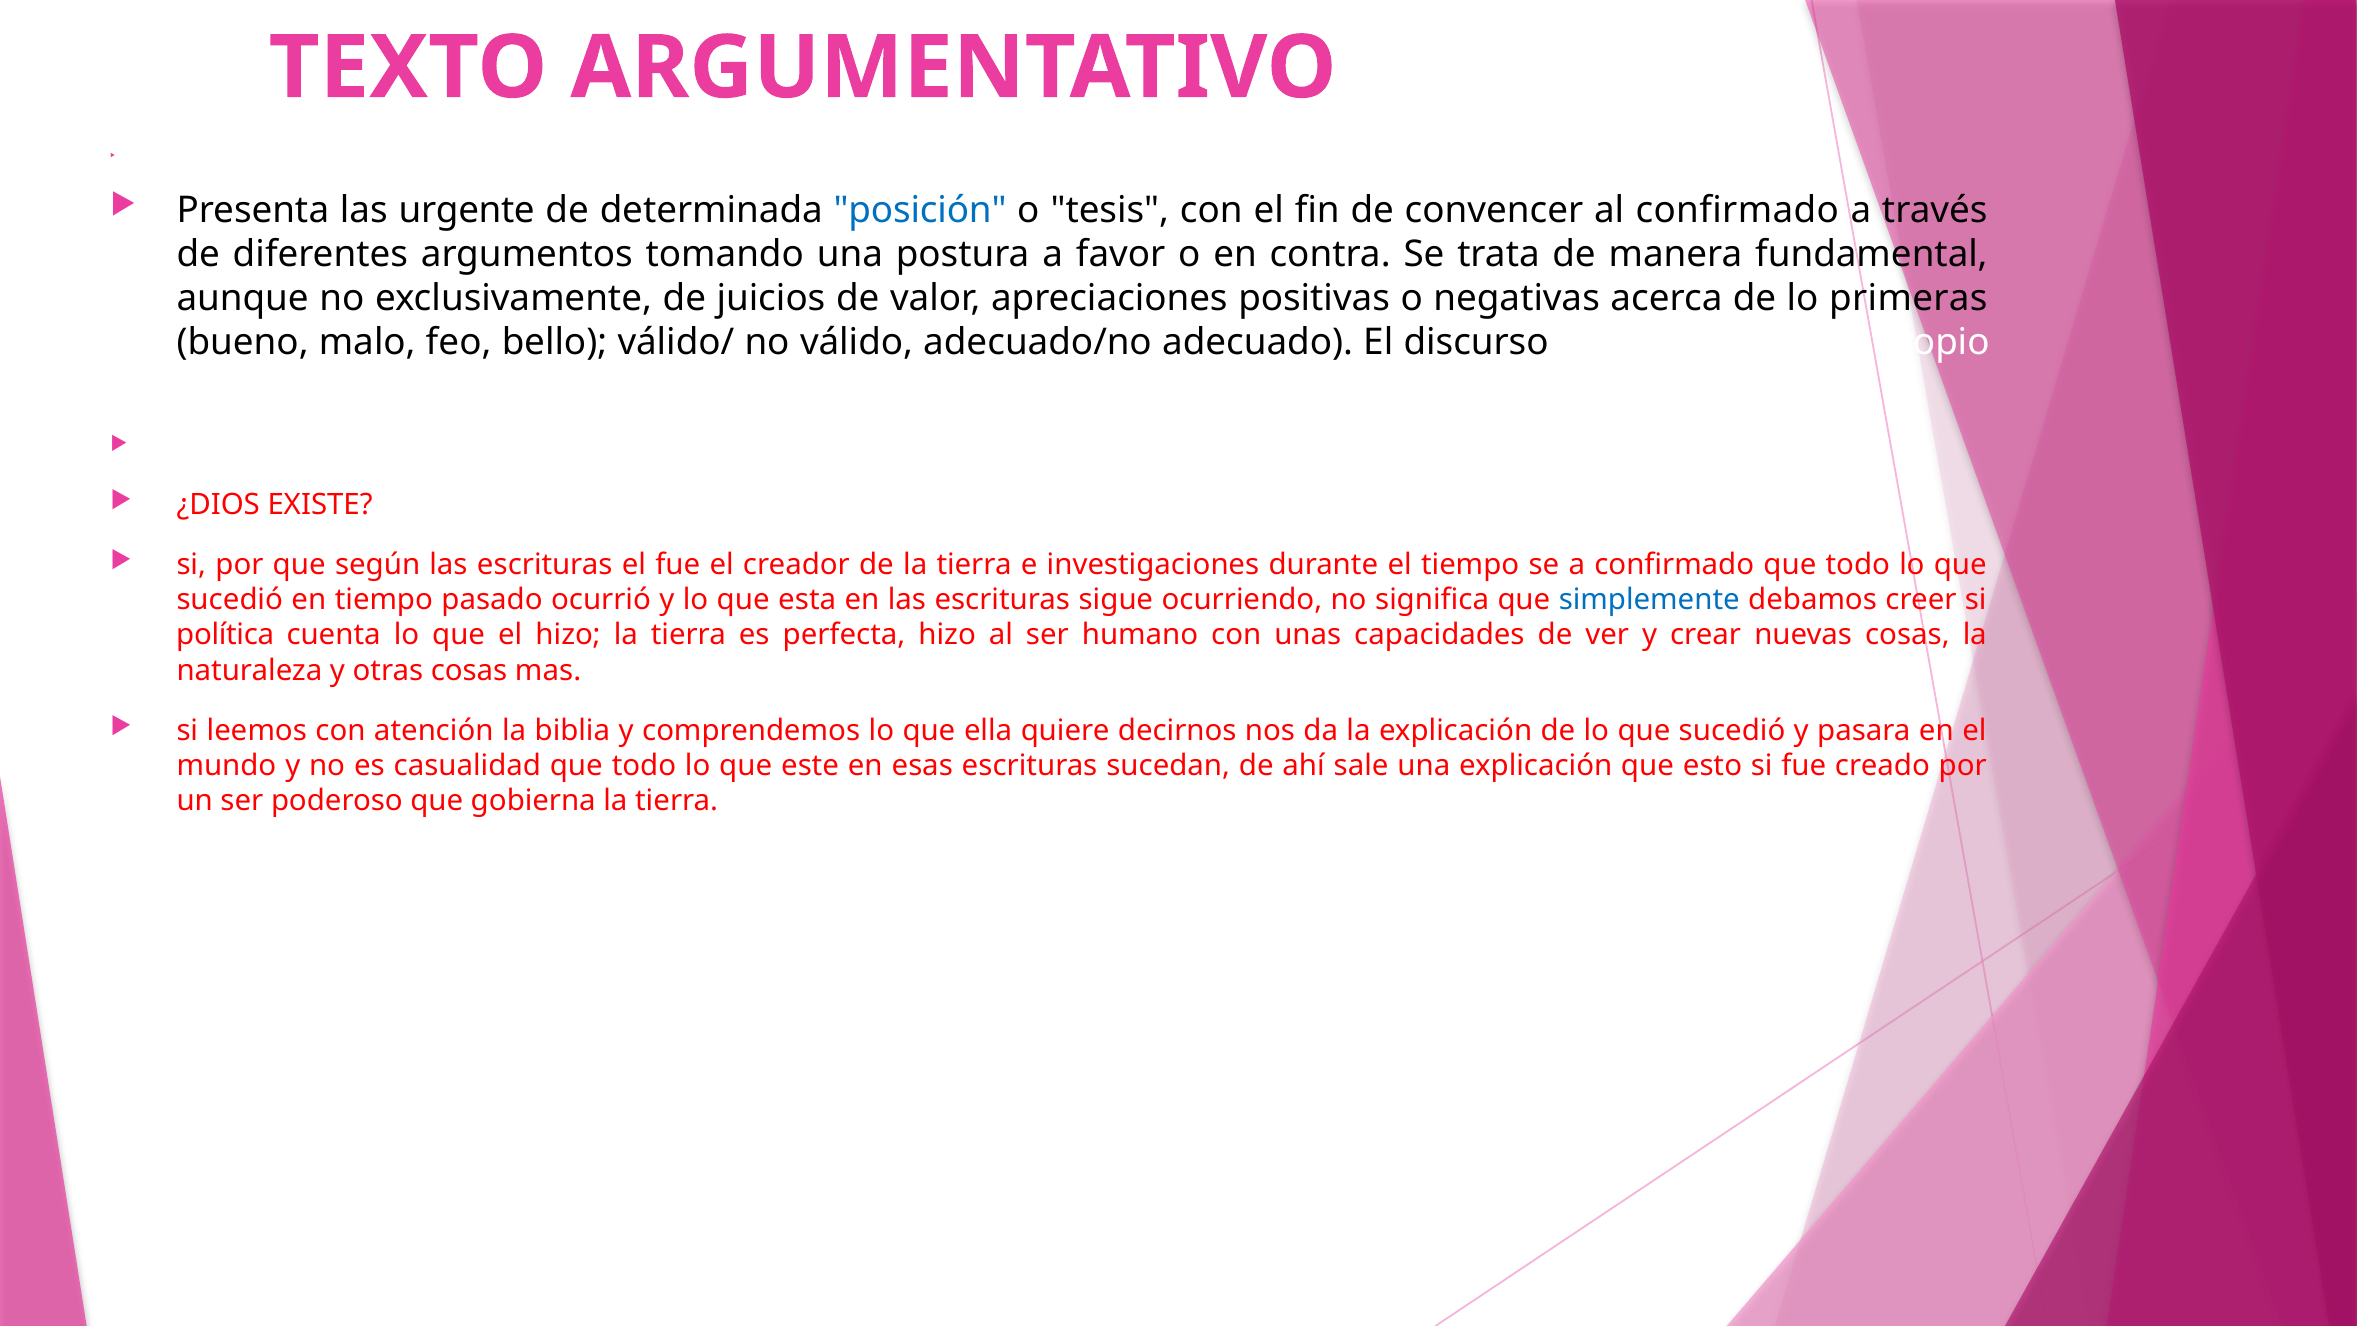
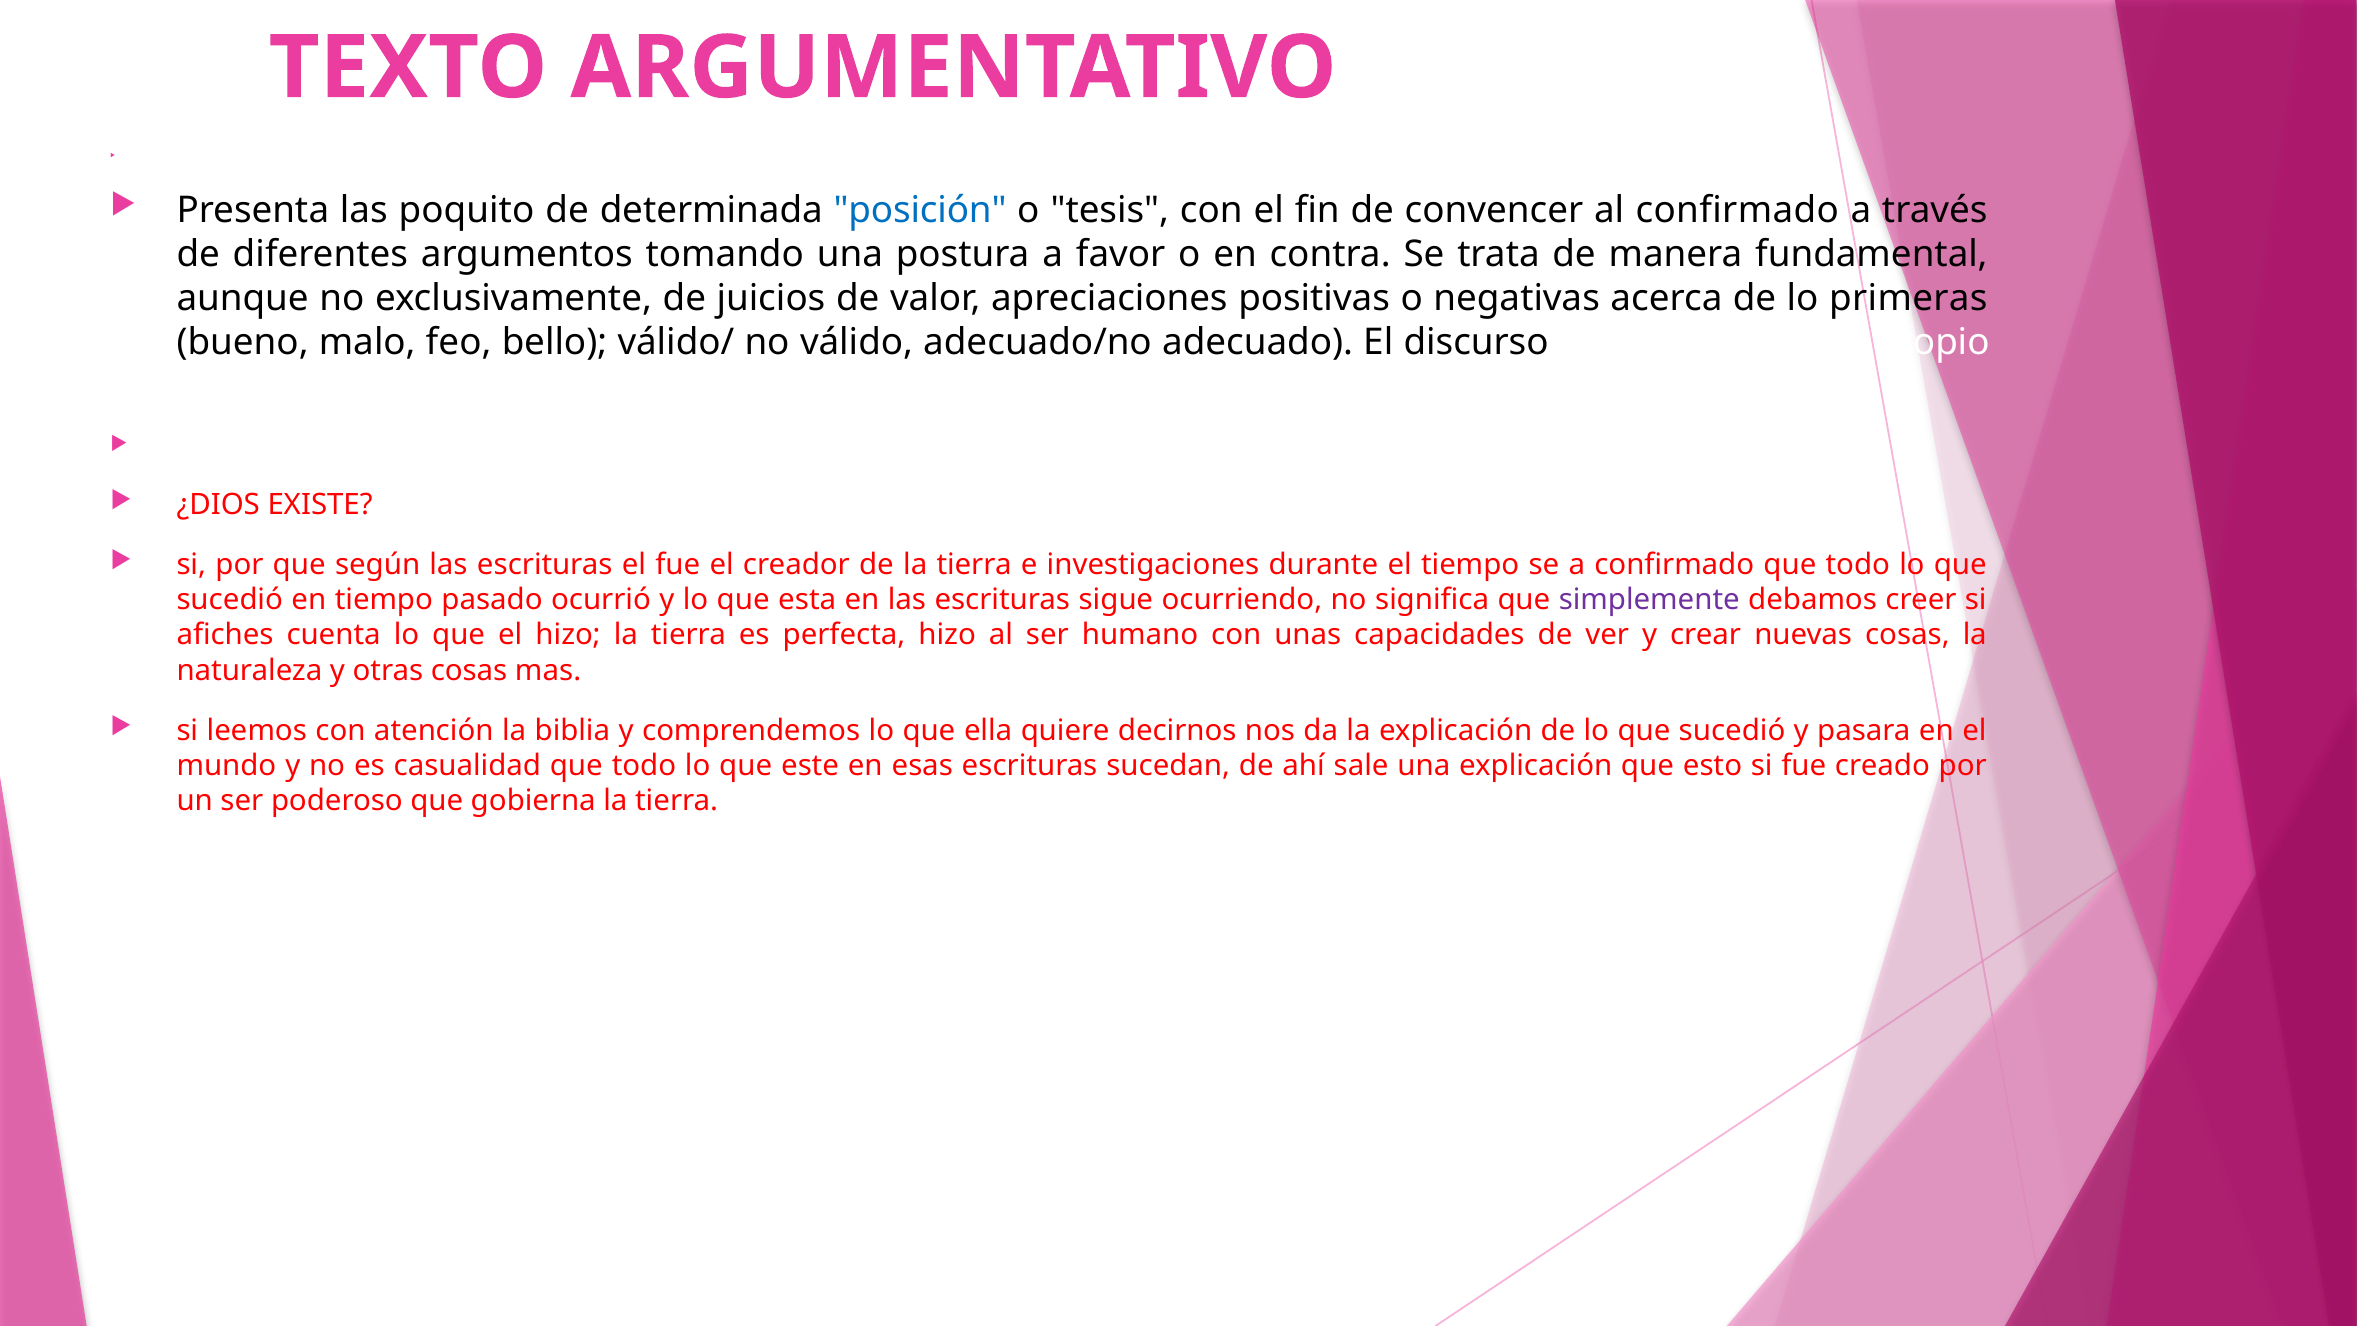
urgente: urgente -> poquito
simplemente colour: blue -> purple
política: política -> afiches
